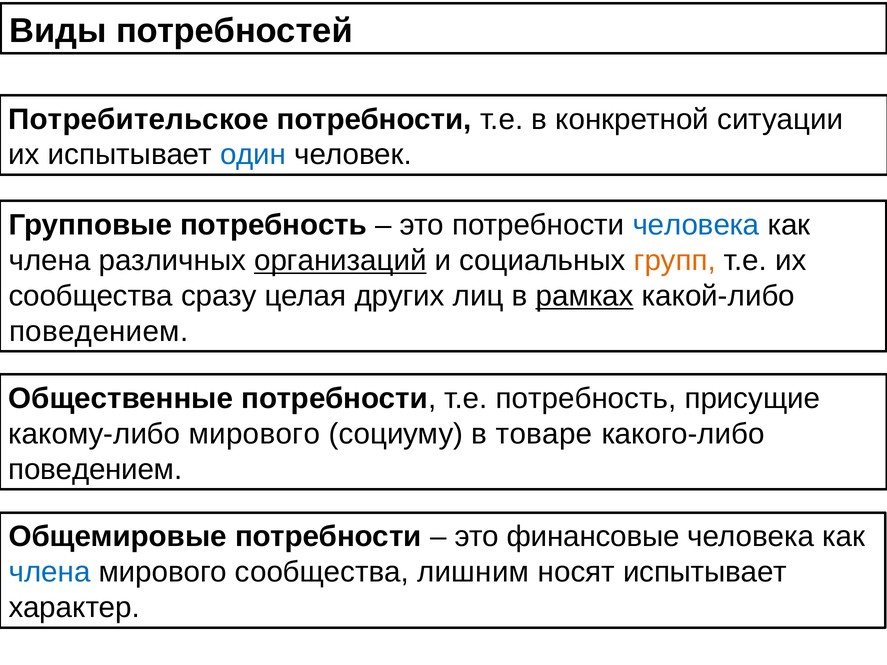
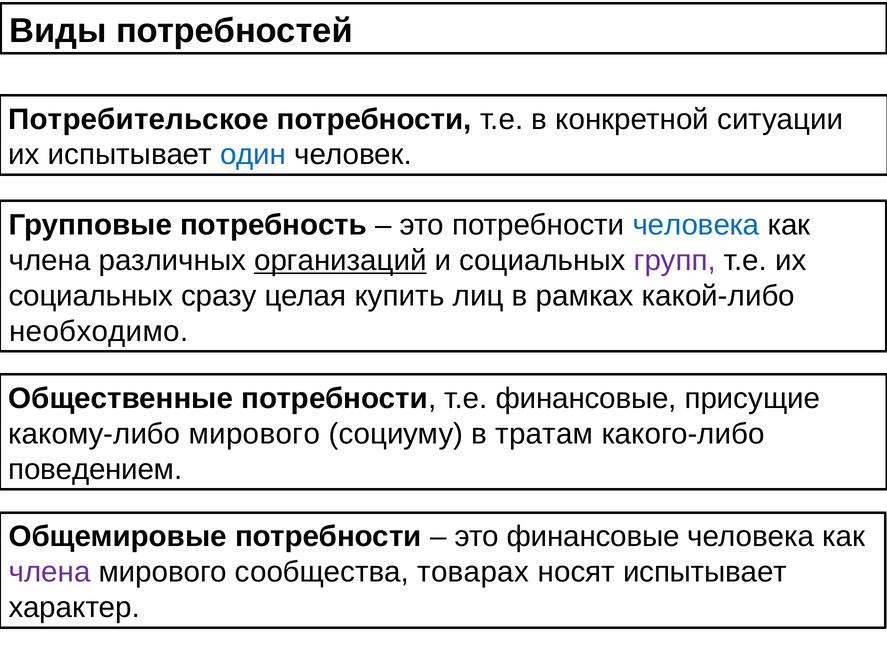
групп colour: orange -> purple
сообщества at (91, 296): сообщества -> социальных
других: других -> купить
рамках underline: present -> none
поведением at (99, 332): поведением -> необходимо
т.е потребность: потребность -> финансовые
товаре: товаре -> тратам
члена at (50, 572) colour: blue -> purple
лишним: лишним -> товарах
